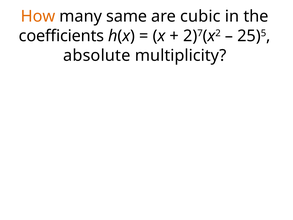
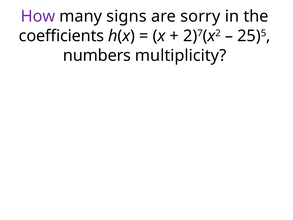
How colour: orange -> purple
same: same -> signs
cubic: cubic -> sorry
absolute: absolute -> numbers
